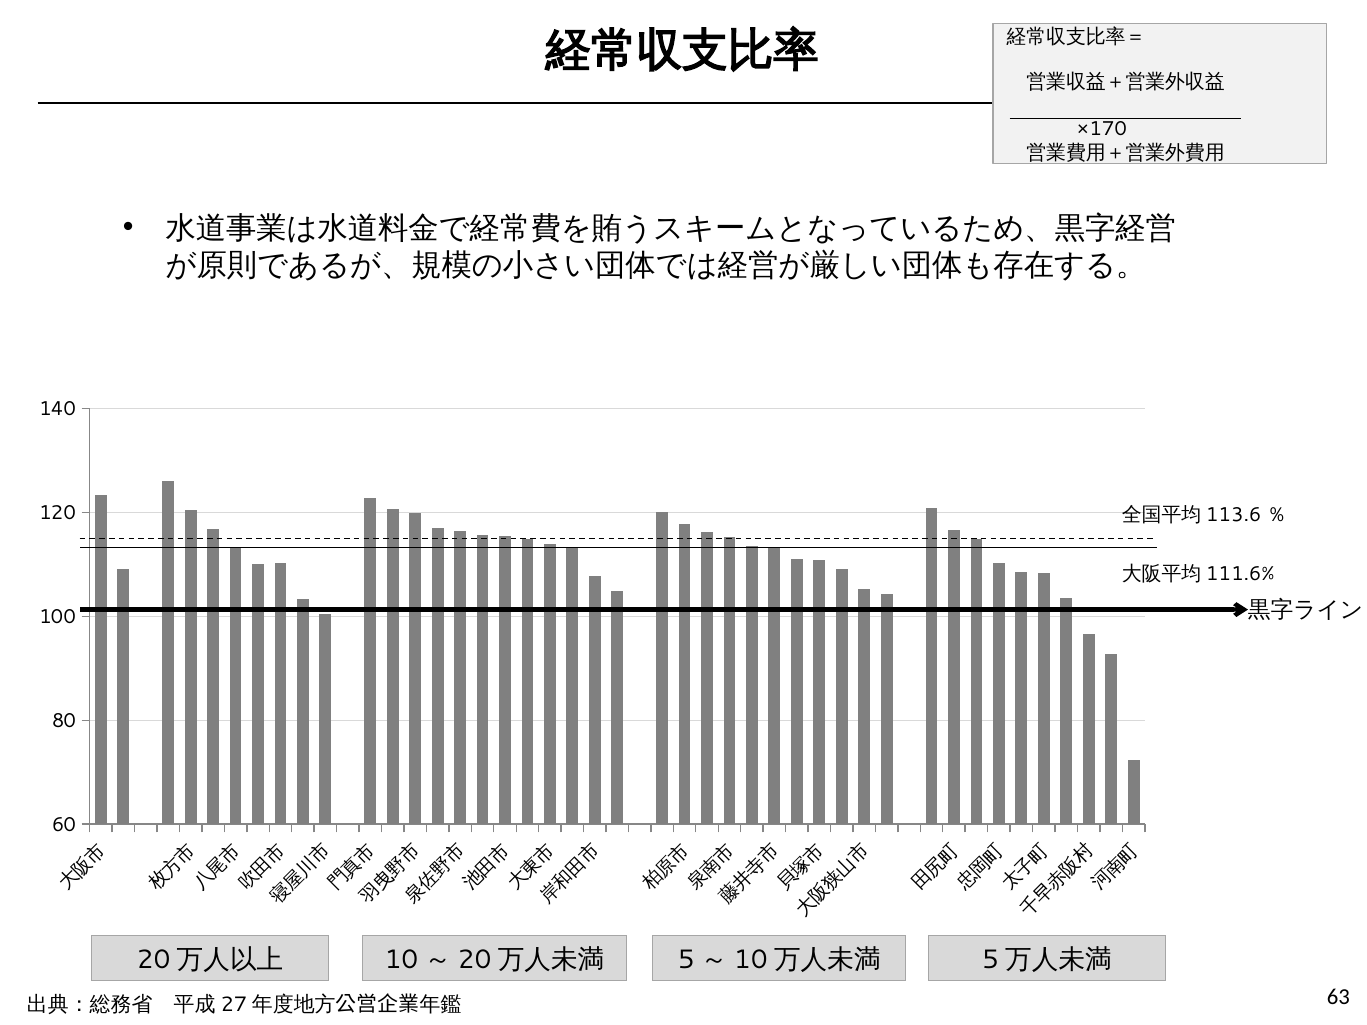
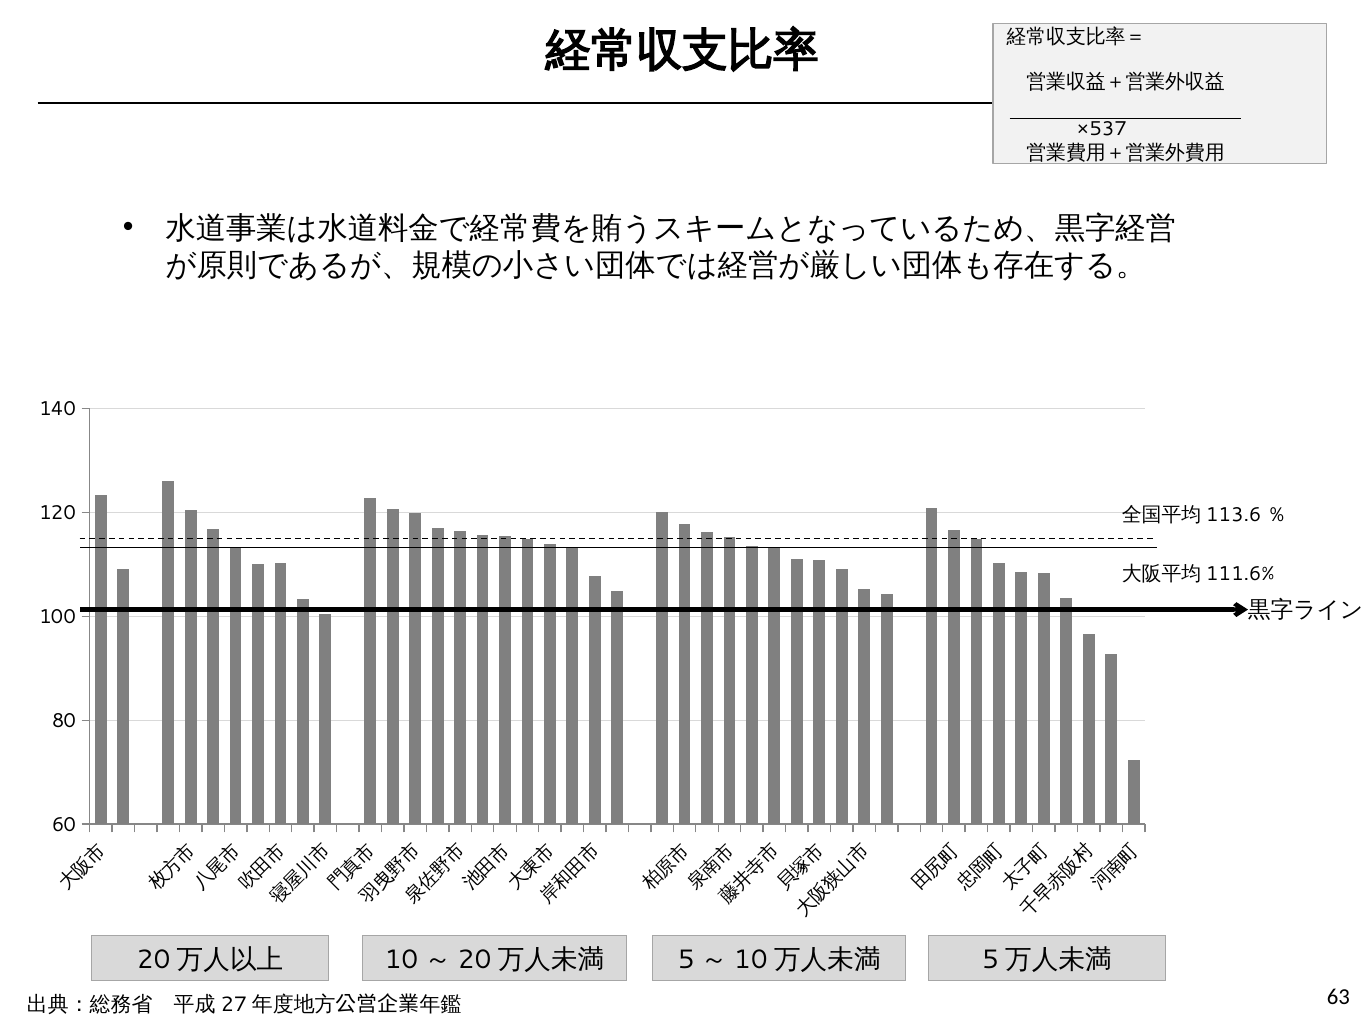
×170: ×170 -> ×537
